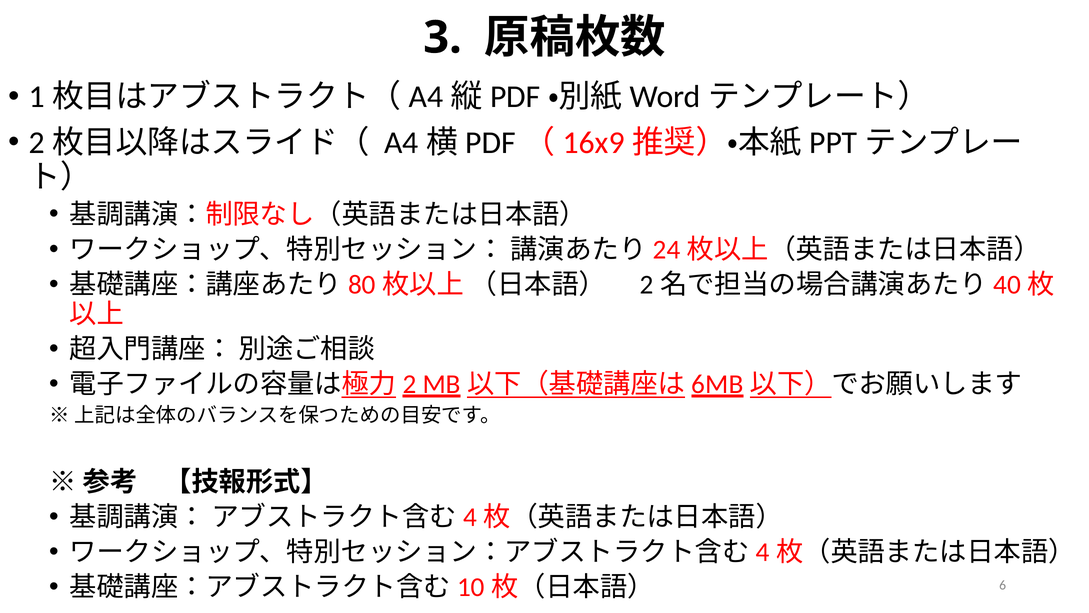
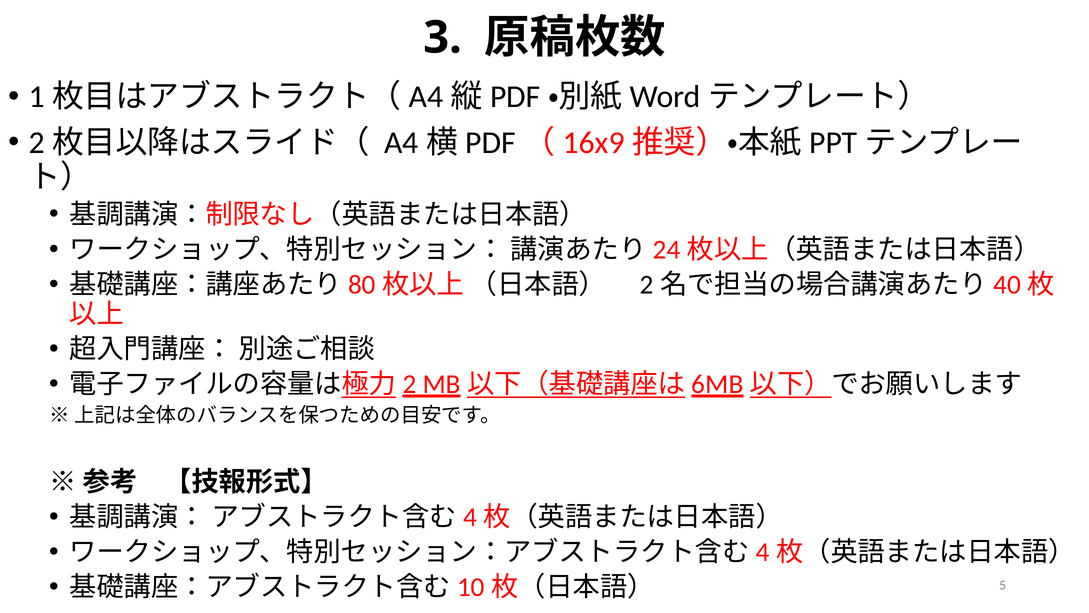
6: 6 -> 5
